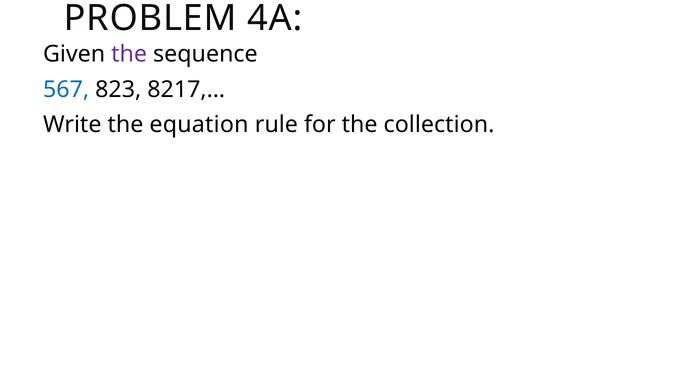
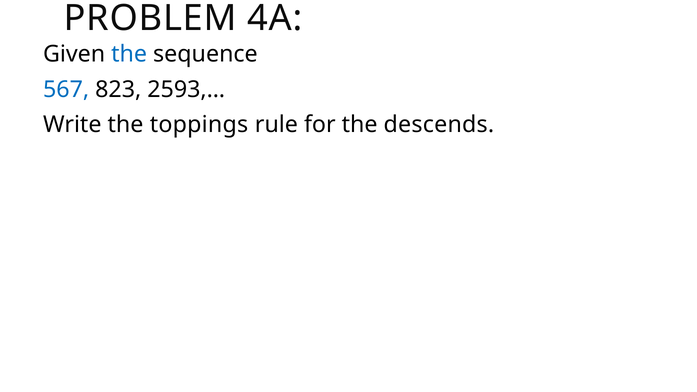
the at (129, 54) colour: purple -> blue
8217,…: 8217,… -> 2593,…
equation: equation -> toppings
collection: collection -> descends
